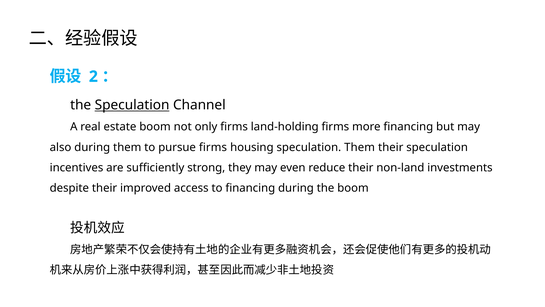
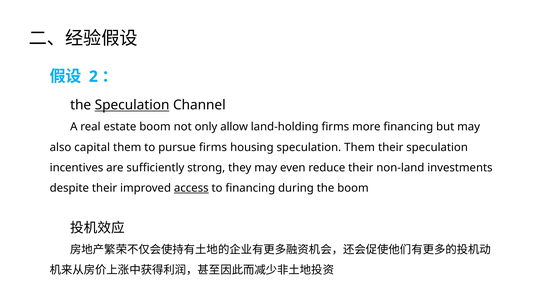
only firms: firms -> allow
also during: during -> capital
access underline: none -> present
